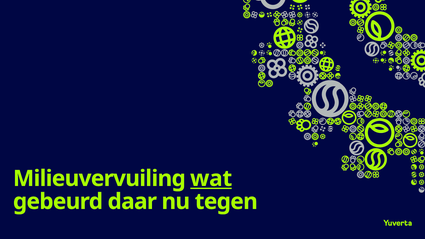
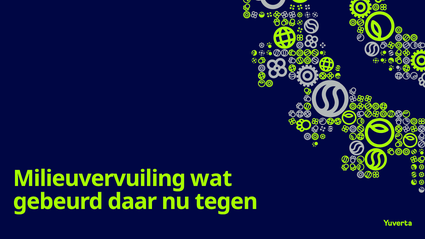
wat underline: present -> none
